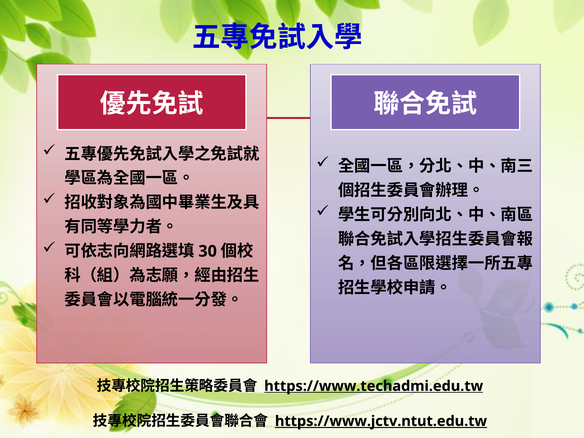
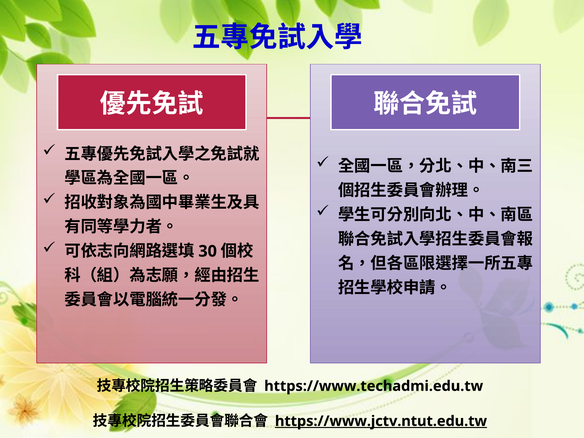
https://www.techadmi.edu.tw underline: present -> none
